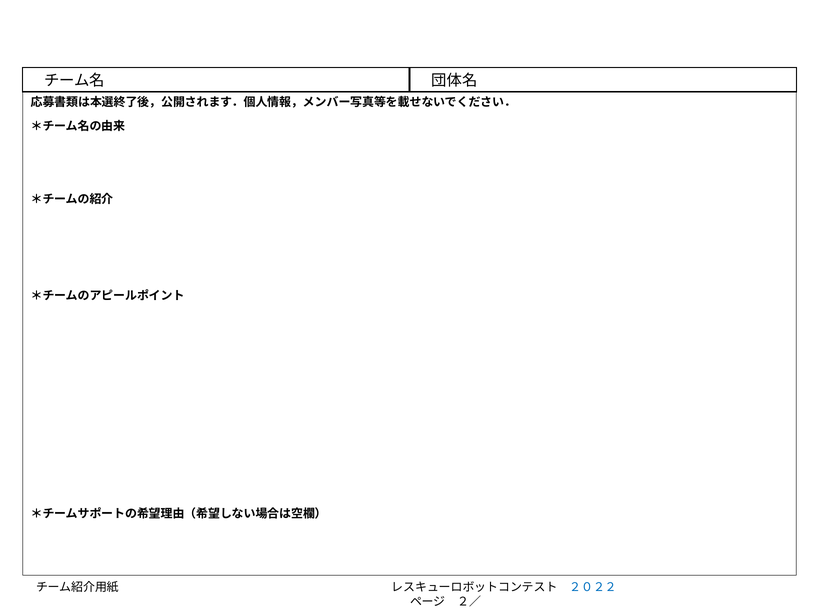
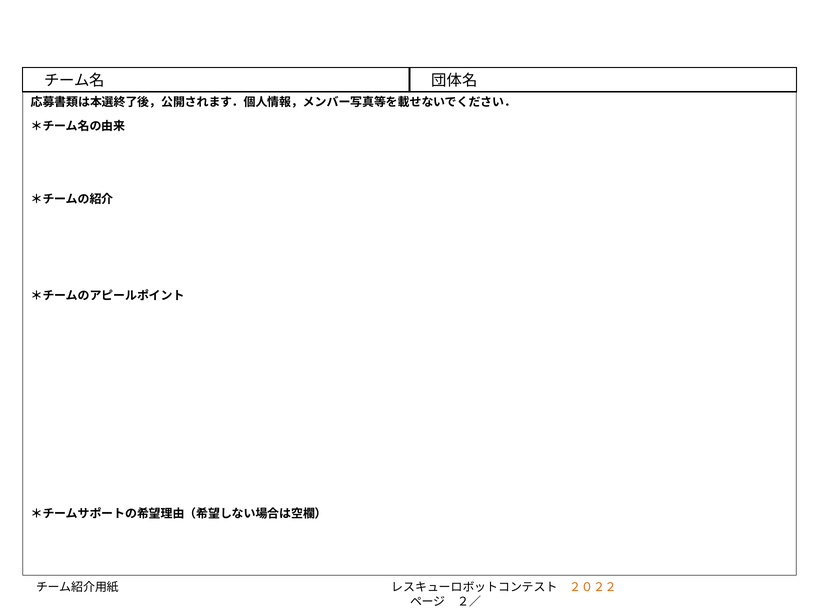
２０２２ colour: blue -> orange
